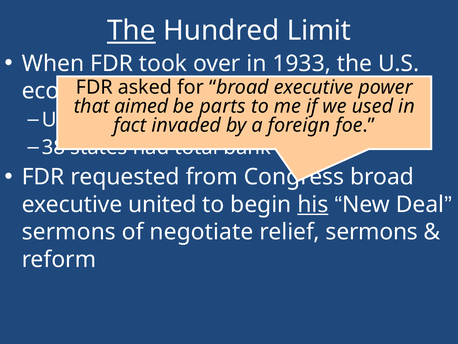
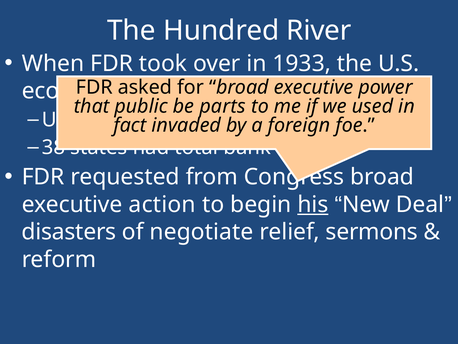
The at (131, 31) underline: present -> none
Limit: Limit -> River
aimed: aimed -> public
united: united -> action
sermons at (69, 232): sermons -> disasters
